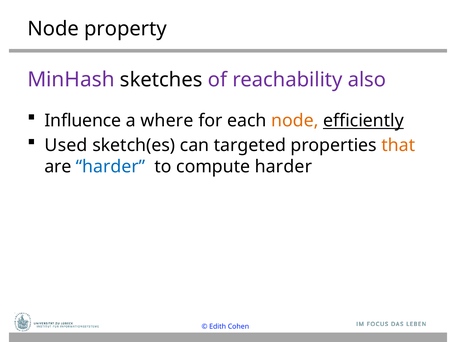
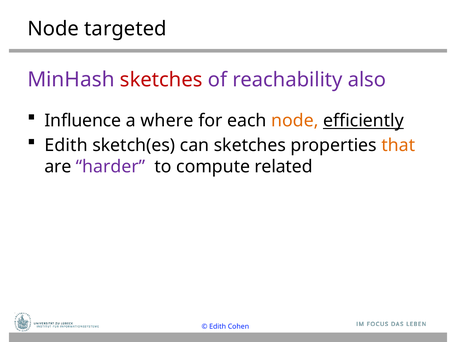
property: property -> targeted
sketches at (161, 80) colour: black -> red
Used at (66, 145): Used -> Edith
can targeted: targeted -> sketches
harder at (111, 167) colour: blue -> purple
compute harder: harder -> related
